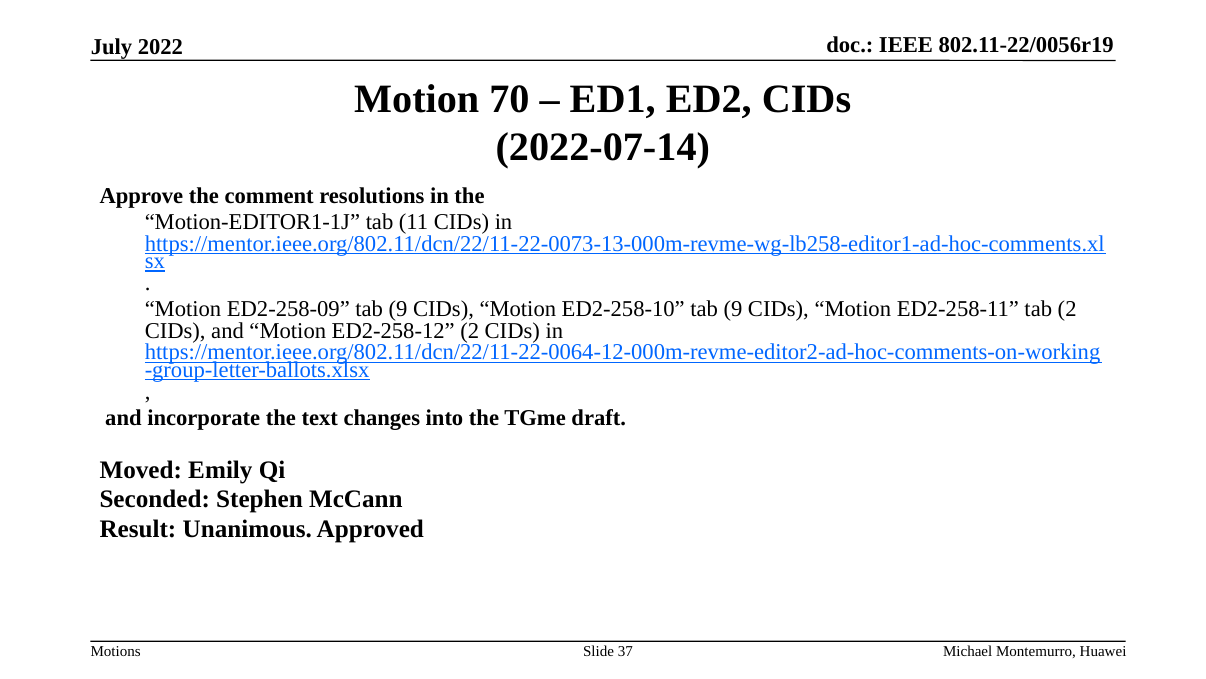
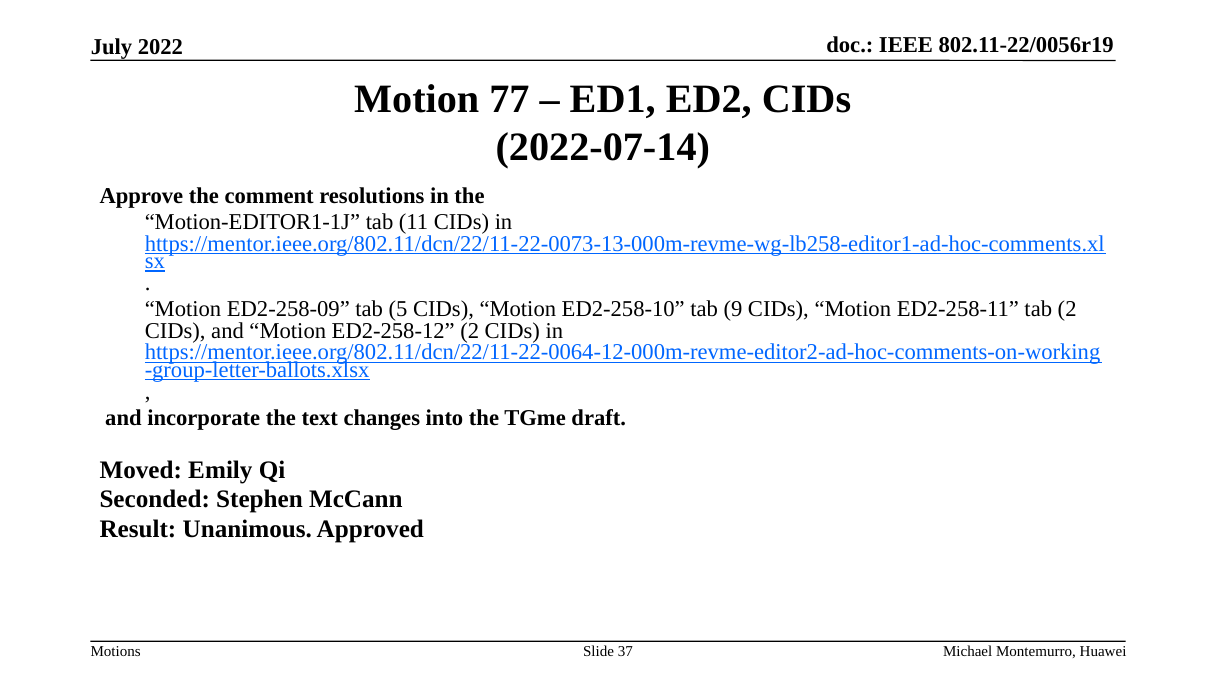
70: 70 -> 77
ED2-258-09 tab 9: 9 -> 5
